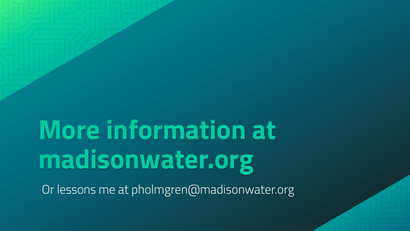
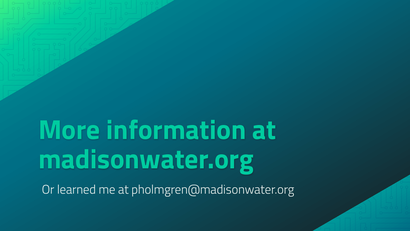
lessons: lessons -> learned
